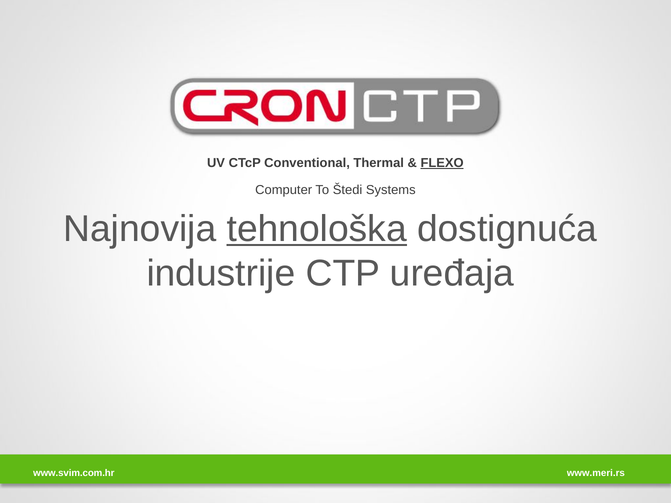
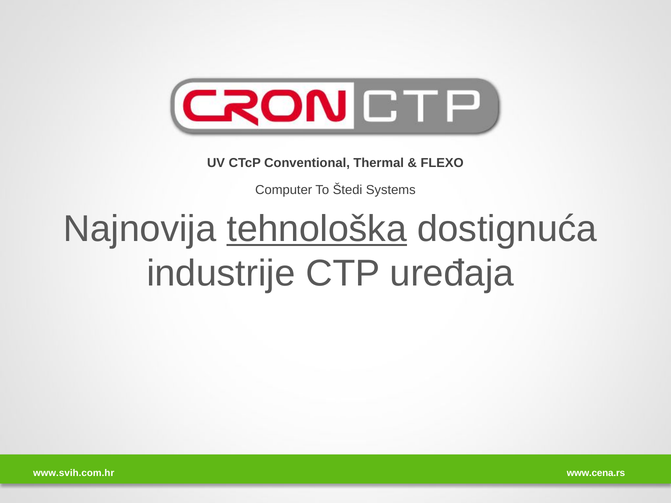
FLEXO underline: present -> none
www.svim.com.hr: www.svim.com.hr -> www.svih.com.hr
www.meri.rs: www.meri.rs -> www.cena.rs
